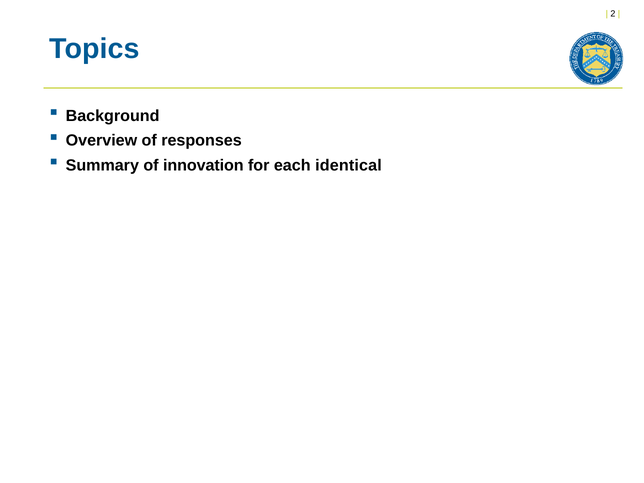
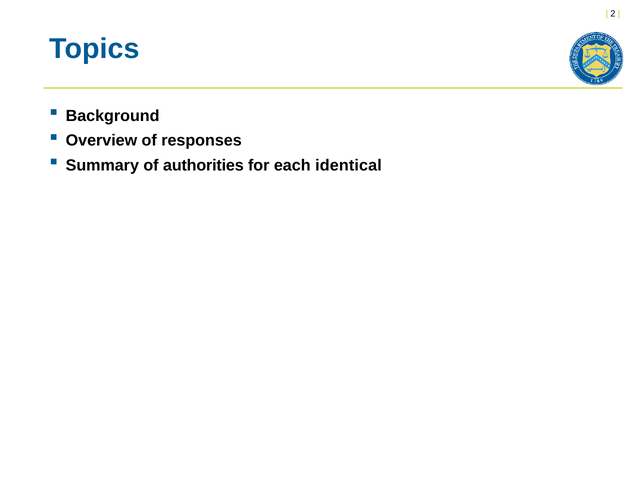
innovation: innovation -> authorities
